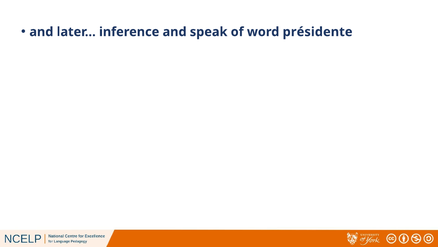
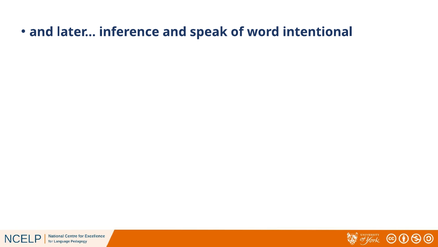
présidente: présidente -> intentional
